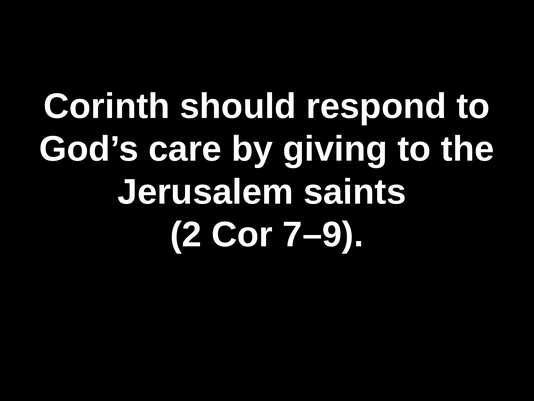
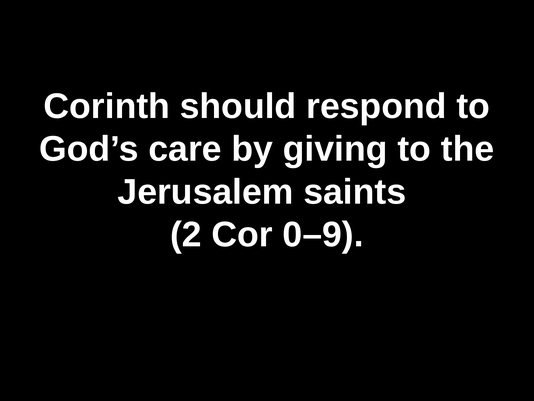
7–9: 7–9 -> 0–9
